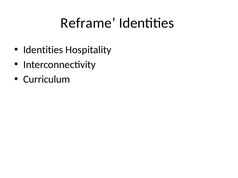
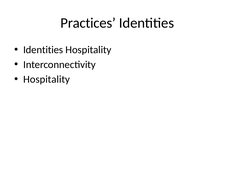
Reframe: Reframe -> Practices
Curriculum at (47, 80): Curriculum -> Hospitality
